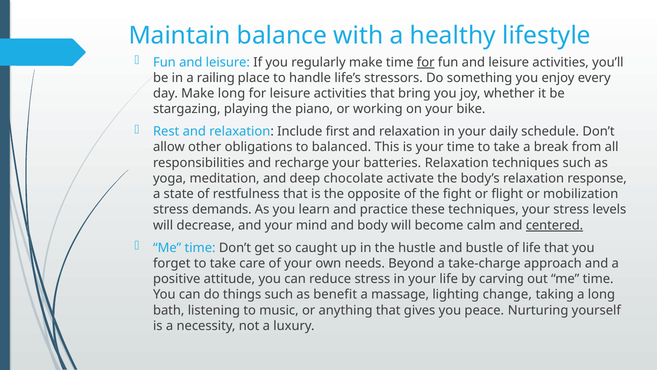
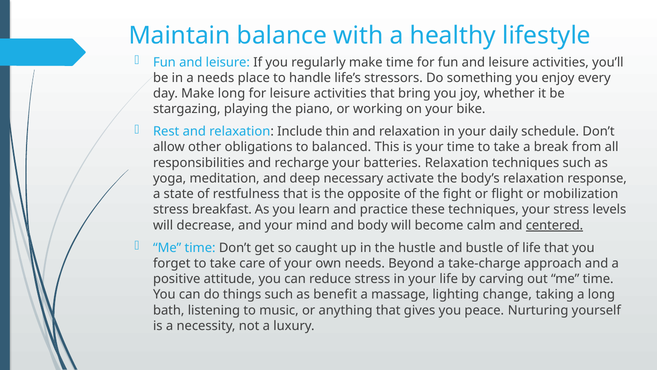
for at (426, 62) underline: present -> none
a railing: railing -> needs
first: first -> thin
chocolate: chocolate -> necessary
demands: demands -> breakfast
